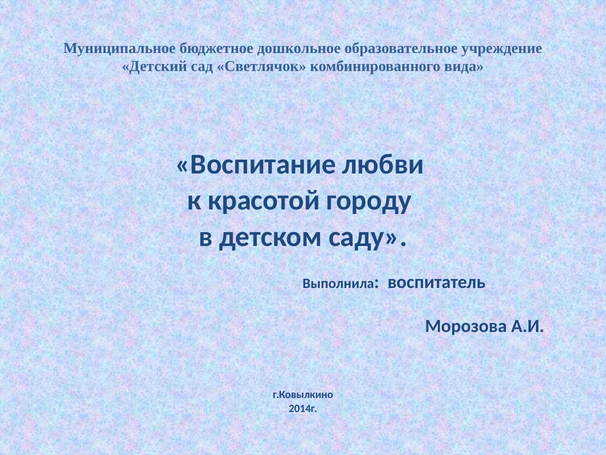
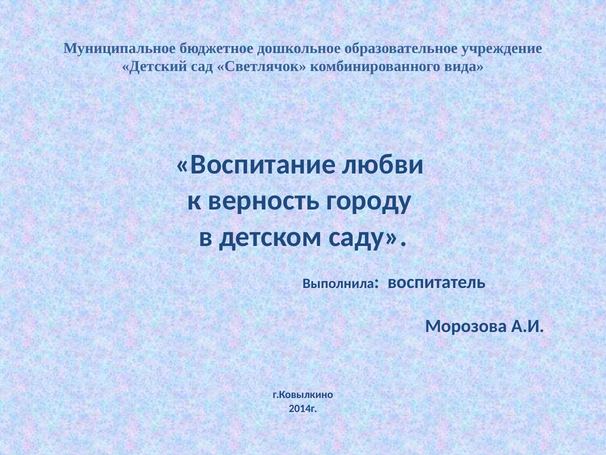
красотой: красотой -> верность
